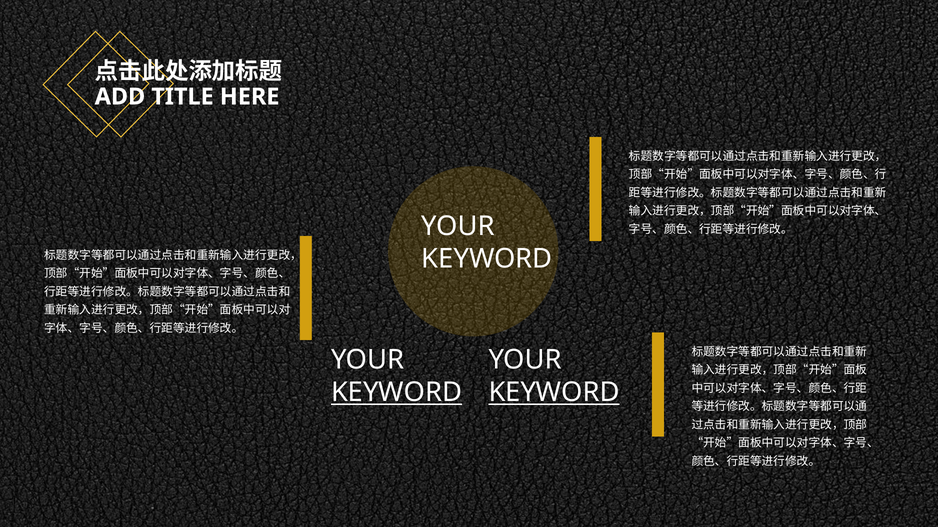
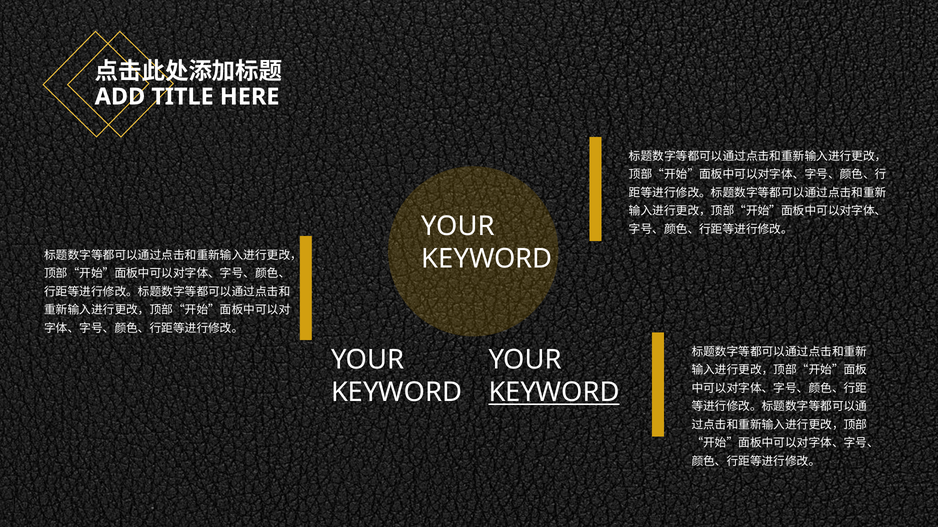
KEYWORD at (397, 393) underline: present -> none
